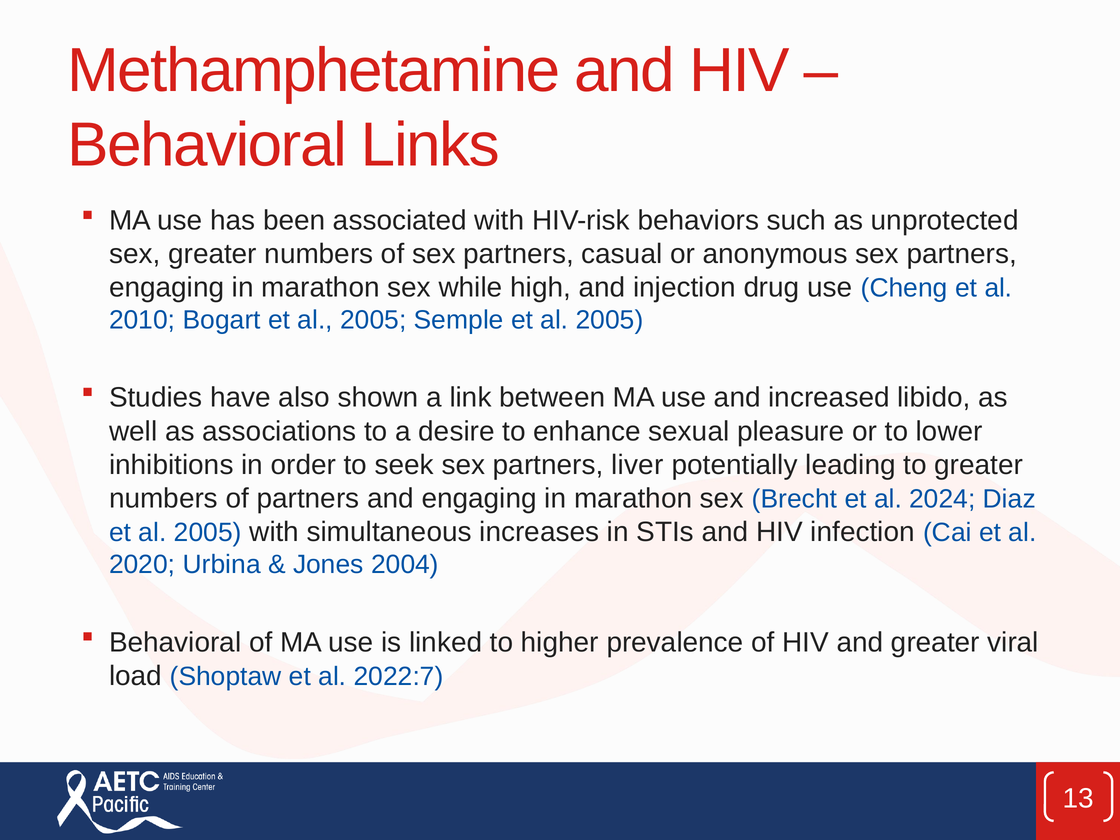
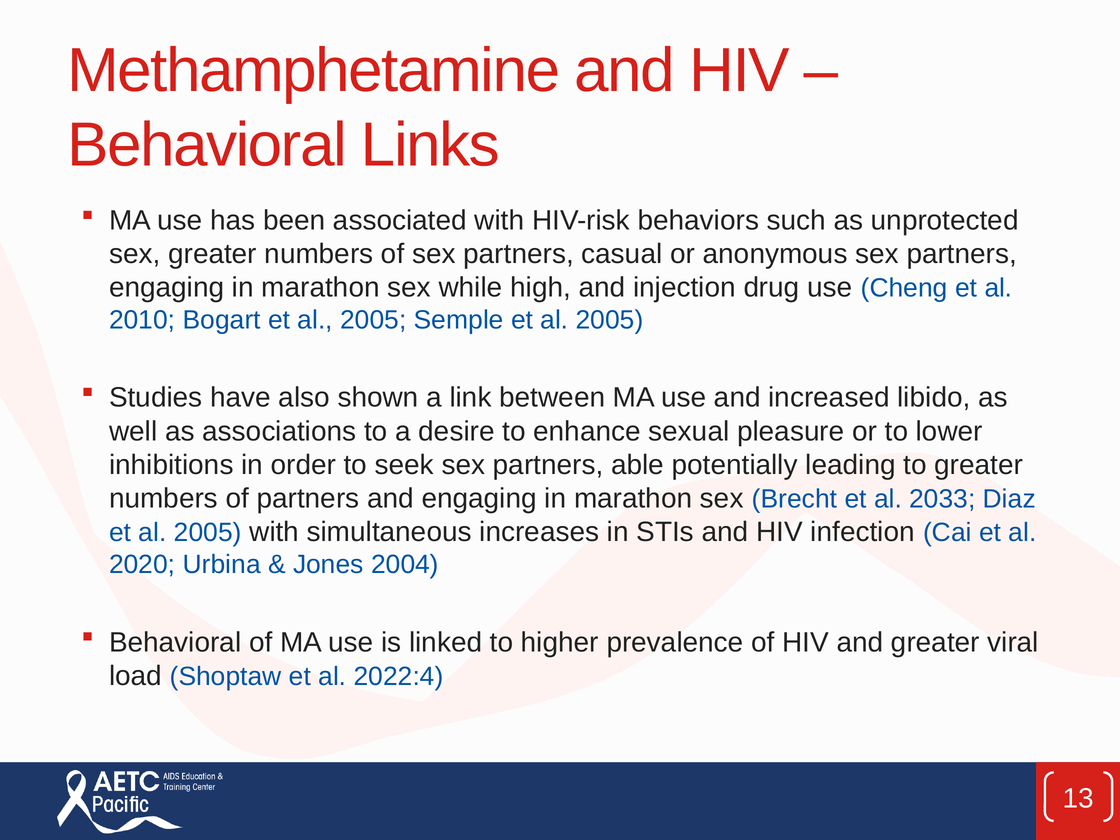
liver: liver -> able
2024: 2024 -> 2033
2022:7: 2022:7 -> 2022:4
